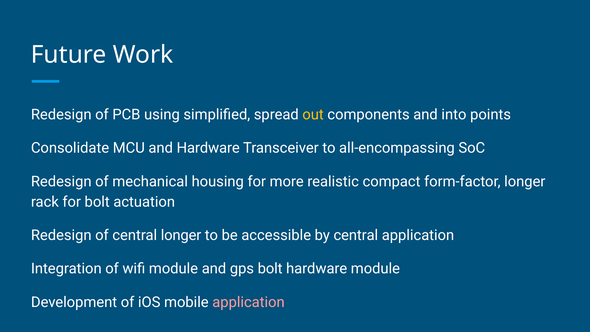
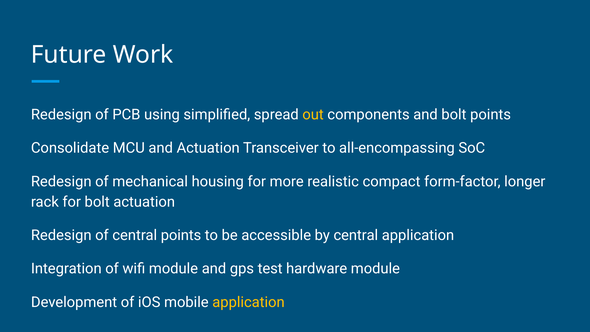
and into: into -> bolt
and Hardware: Hardware -> Actuation
central longer: longer -> points
gps bolt: bolt -> test
application at (249, 302) colour: pink -> yellow
